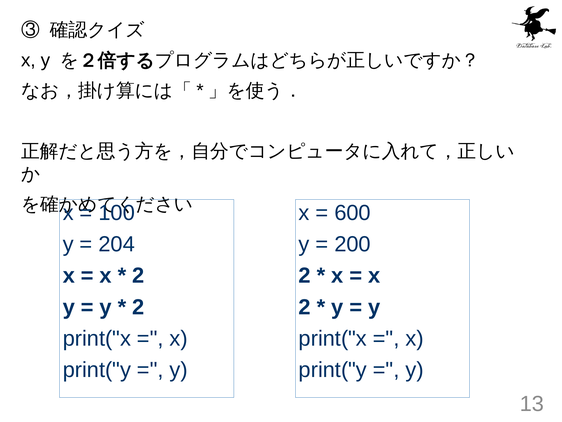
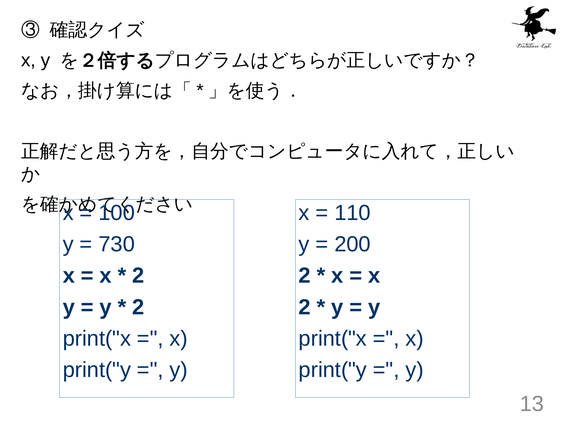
600: 600 -> 110
204: 204 -> 730
